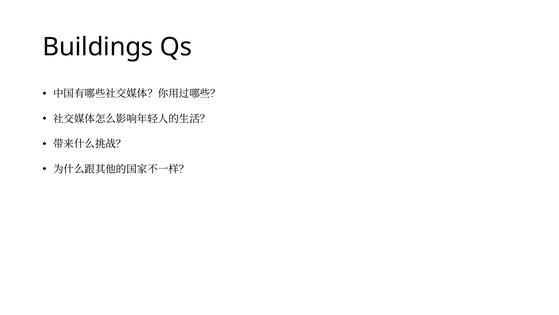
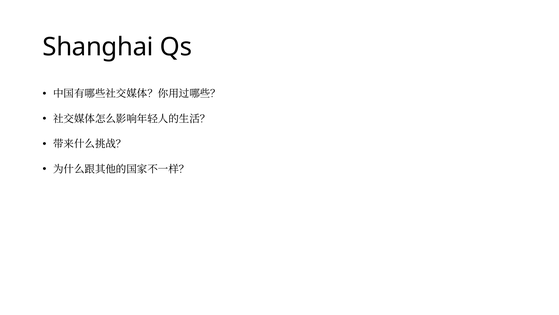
Buildings: Buildings -> Shanghai
